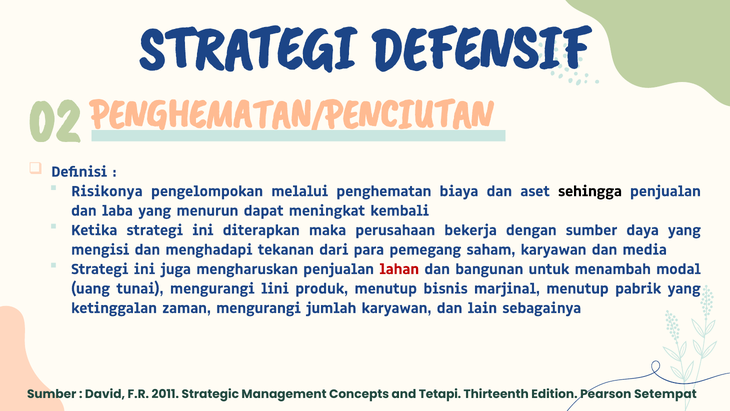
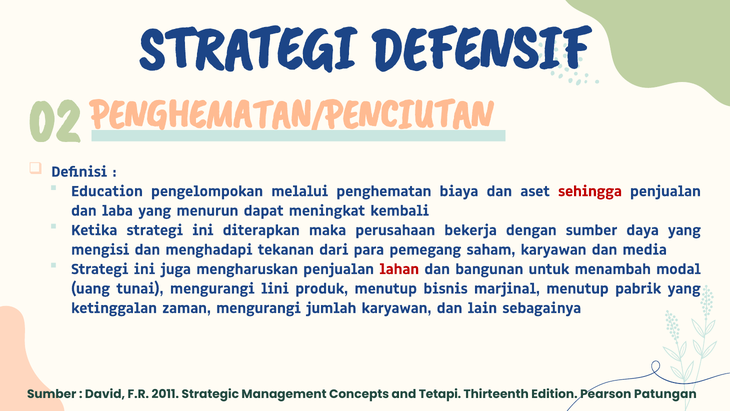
Risikonya: Risikonya -> Education
sehingga colour: black -> red
Setempat: Setempat -> Patungan
